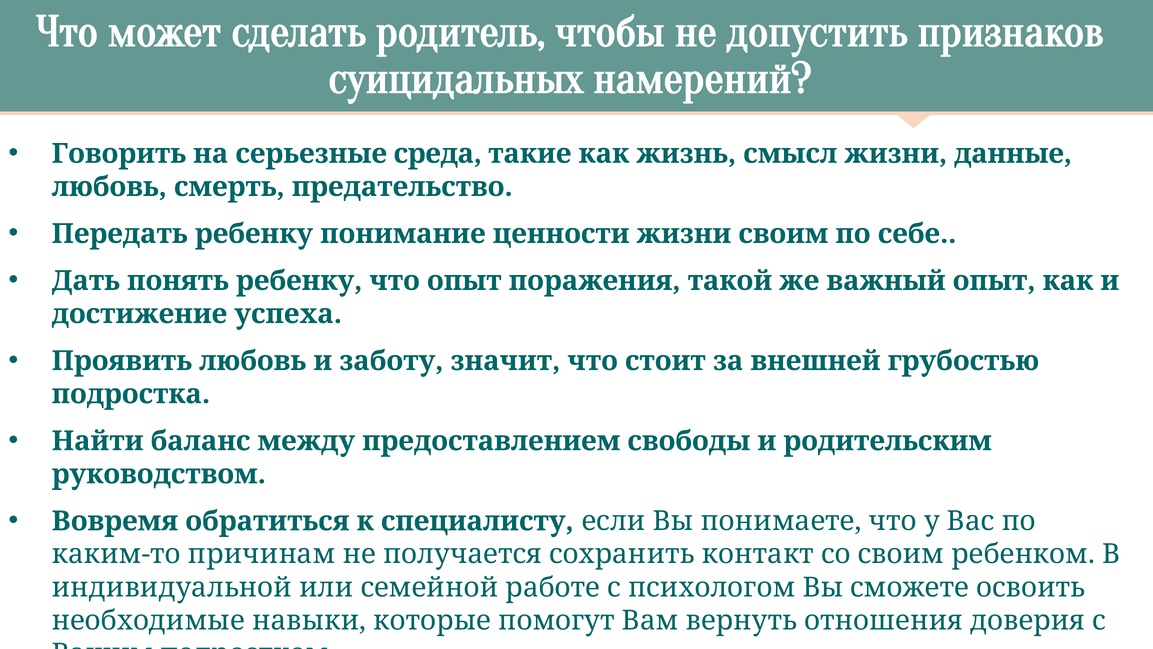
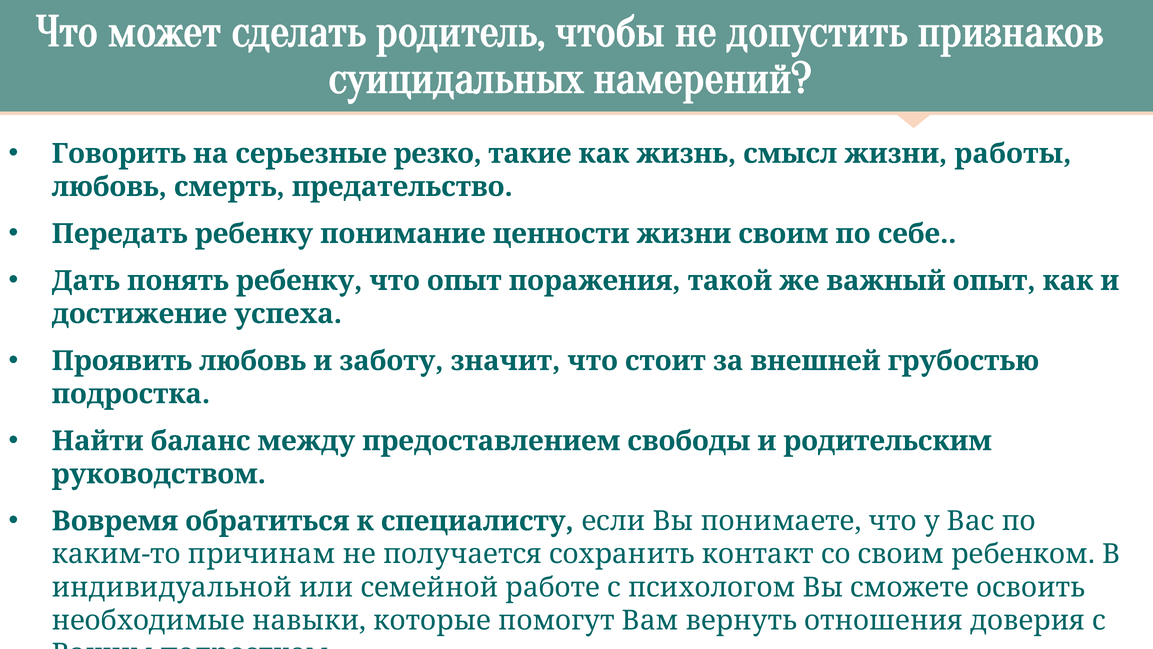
среда: среда -> резко
данные: данные -> работы
